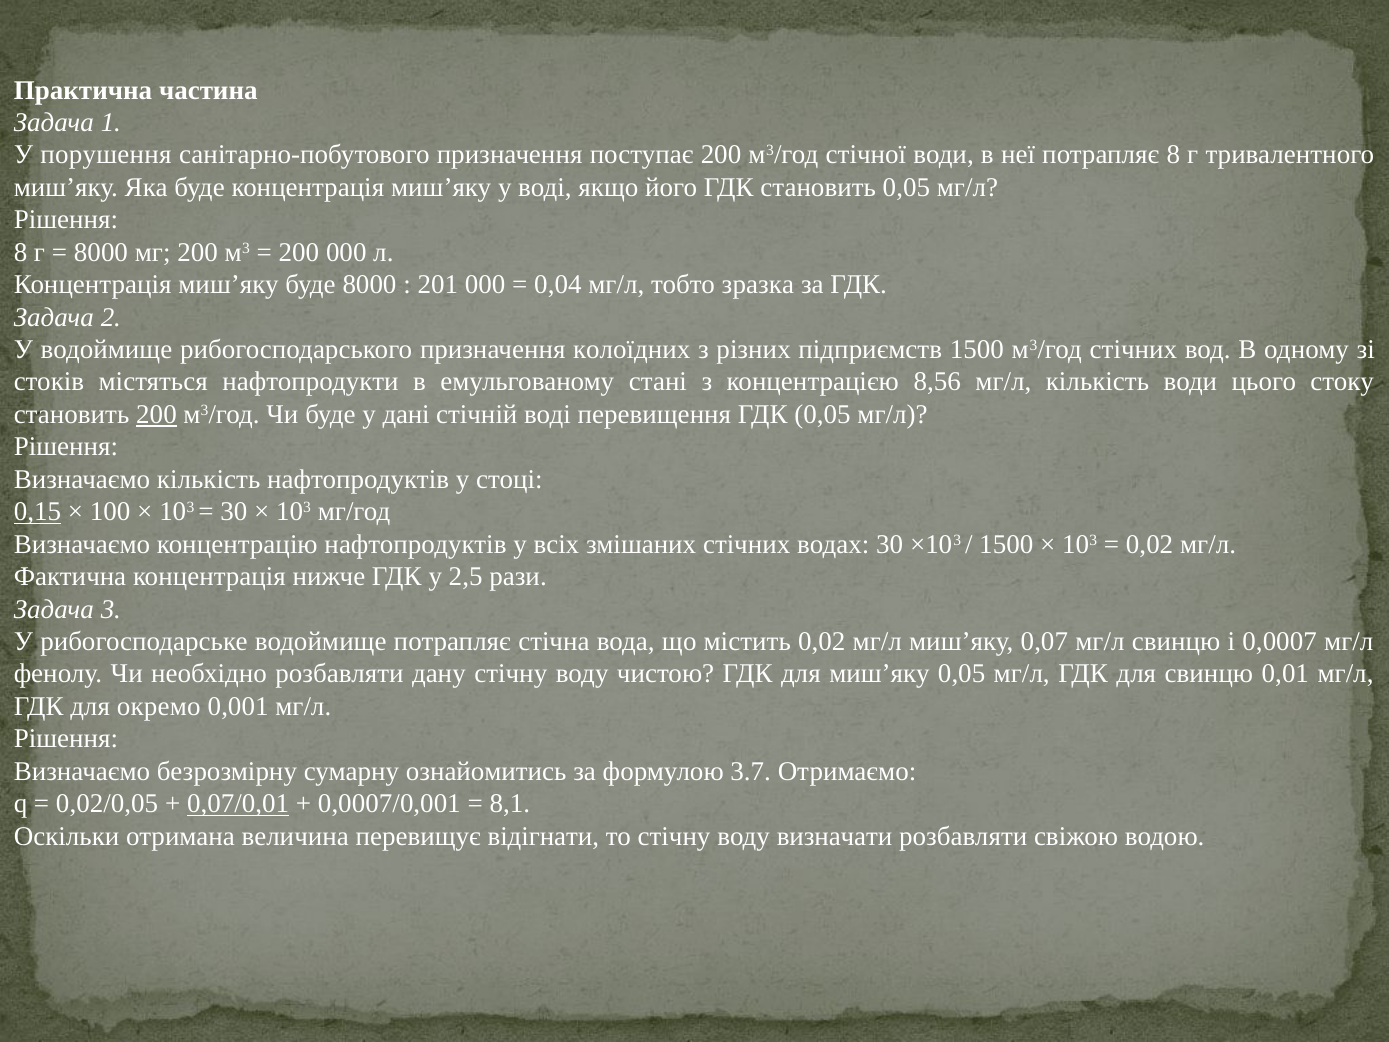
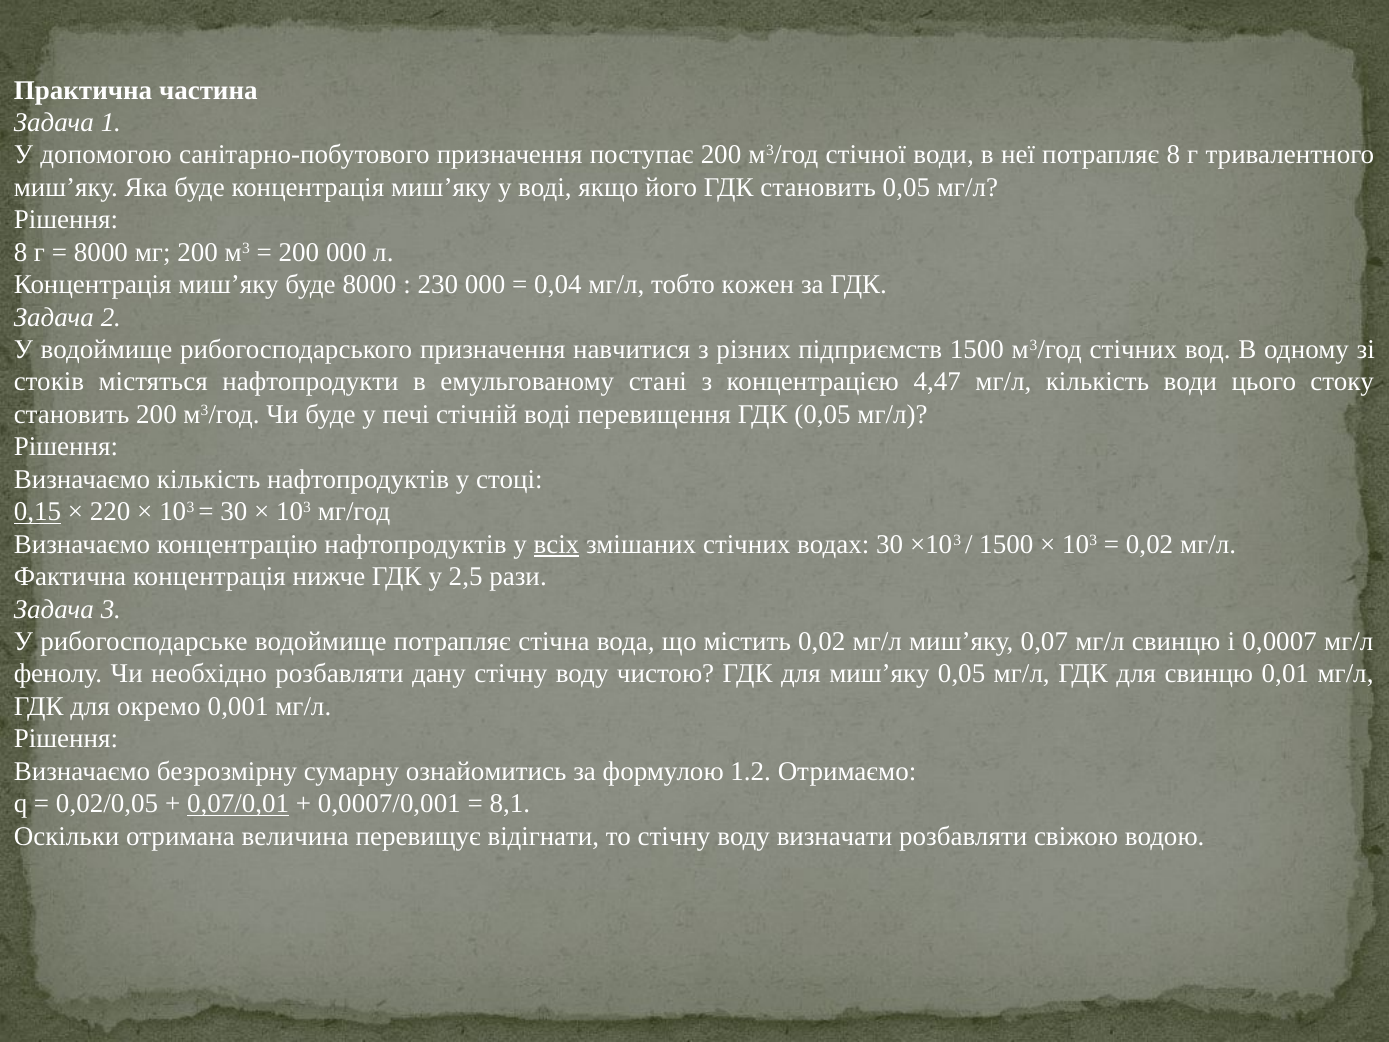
порушення: порушення -> допомогою
201: 201 -> 230
зразка: зразка -> кожен
колоїдних: колоїдних -> навчитися
8,56: 8,56 -> 4,47
200 at (156, 414) underline: present -> none
дані: дані -> печі
100: 100 -> 220
всіх underline: none -> present
3.7: 3.7 -> 1.2
